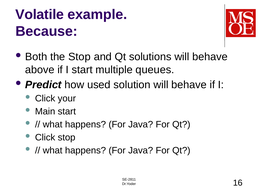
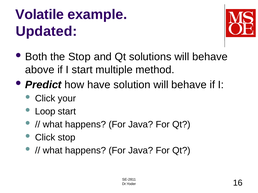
Because: Because -> Updated
queues: queues -> method
used: used -> have
Main: Main -> Loop
